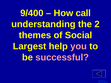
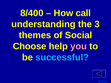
9/400: 9/400 -> 8/400
2: 2 -> 3
Largest: Largest -> Choose
successful colour: pink -> light blue
